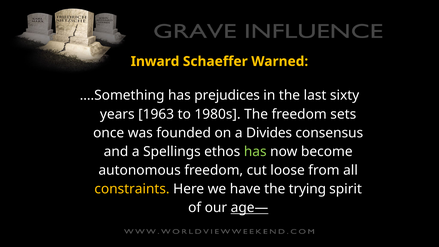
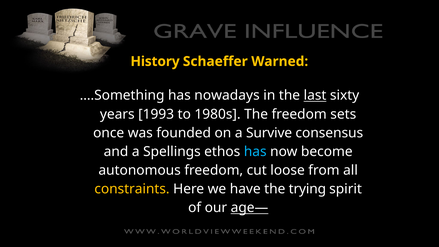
Inward: Inward -> History
prejudices: prejudices -> nowadays
last underline: none -> present
1963: 1963 -> 1993
Divides: Divides -> Survive
has at (255, 152) colour: light green -> light blue
